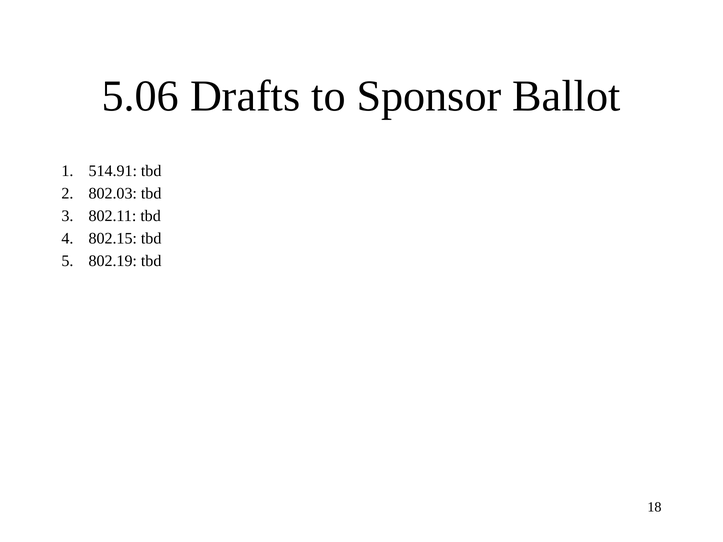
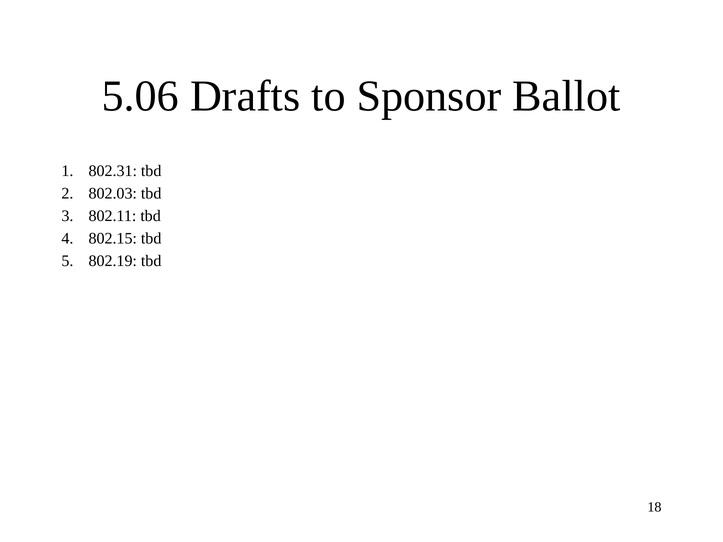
514.91: 514.91 -> 802.31
